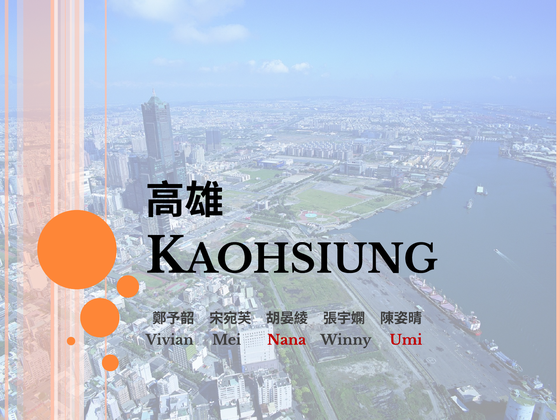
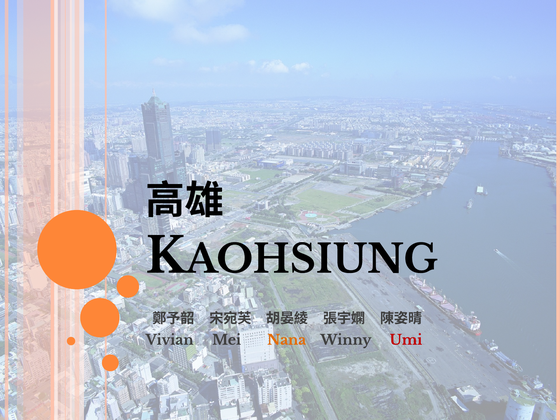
Nana colour: red -> orange
